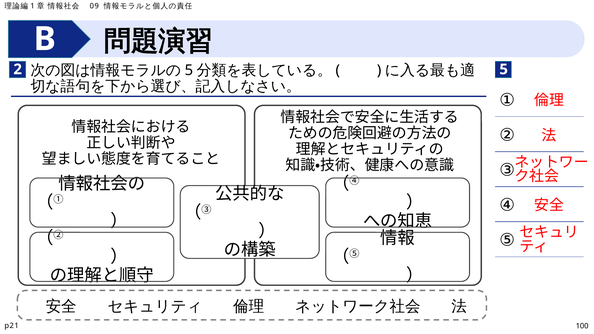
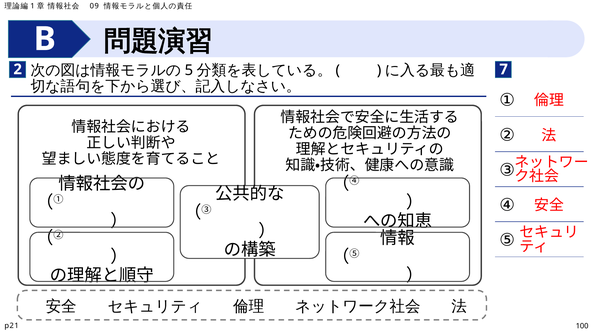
2 5: 5 -> 7
